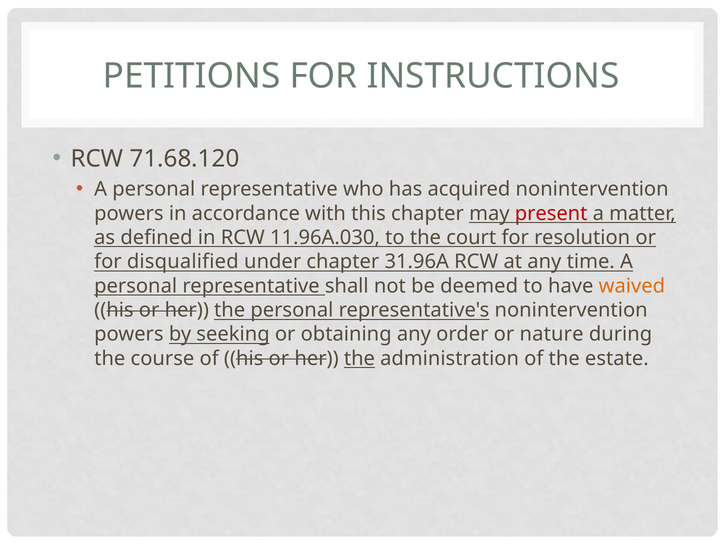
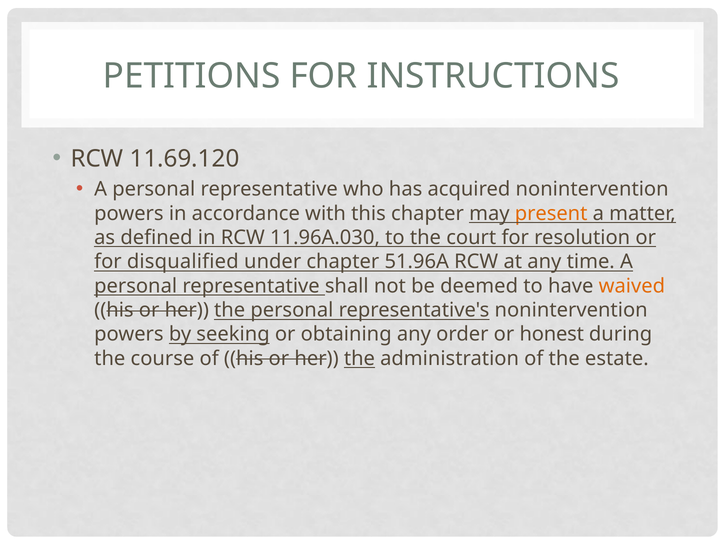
71.68.120: 71.68.120 -> 11.69.120
present colour: red -> orange
31.96A: 31.96A -> 51.96A
nature: nature -> honest
